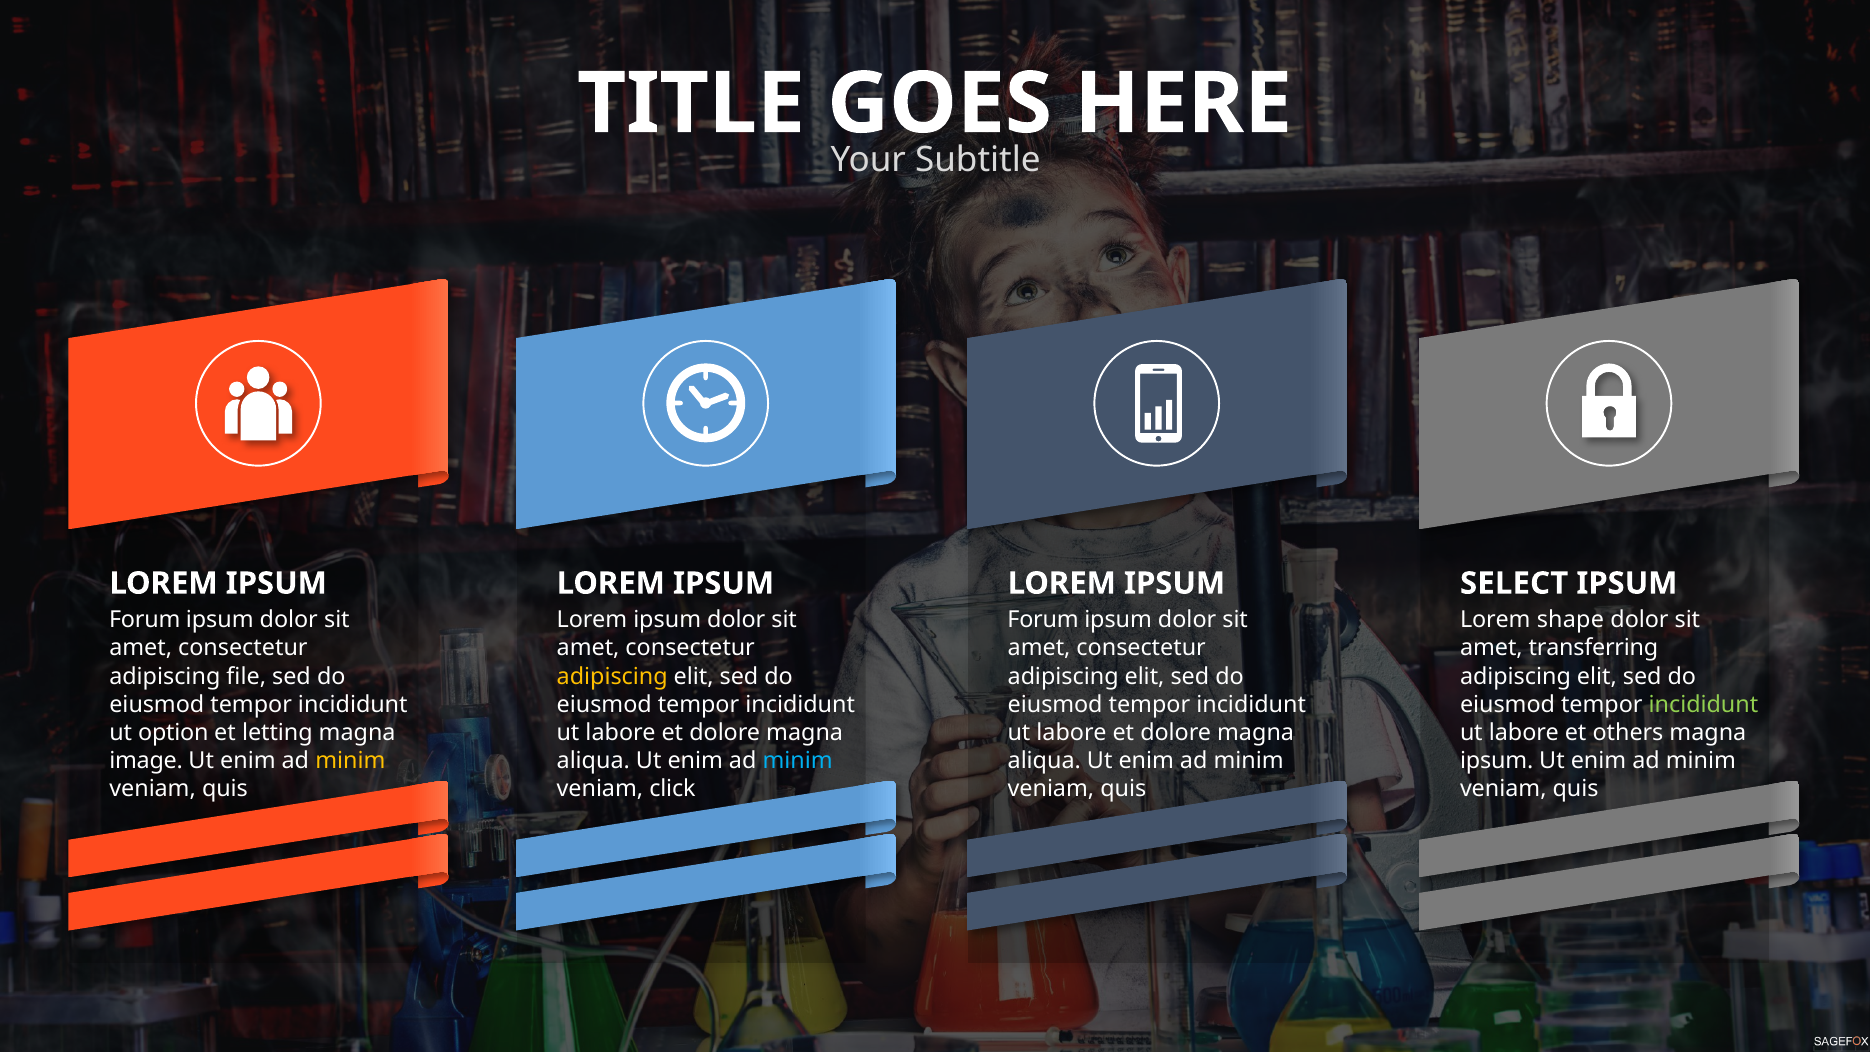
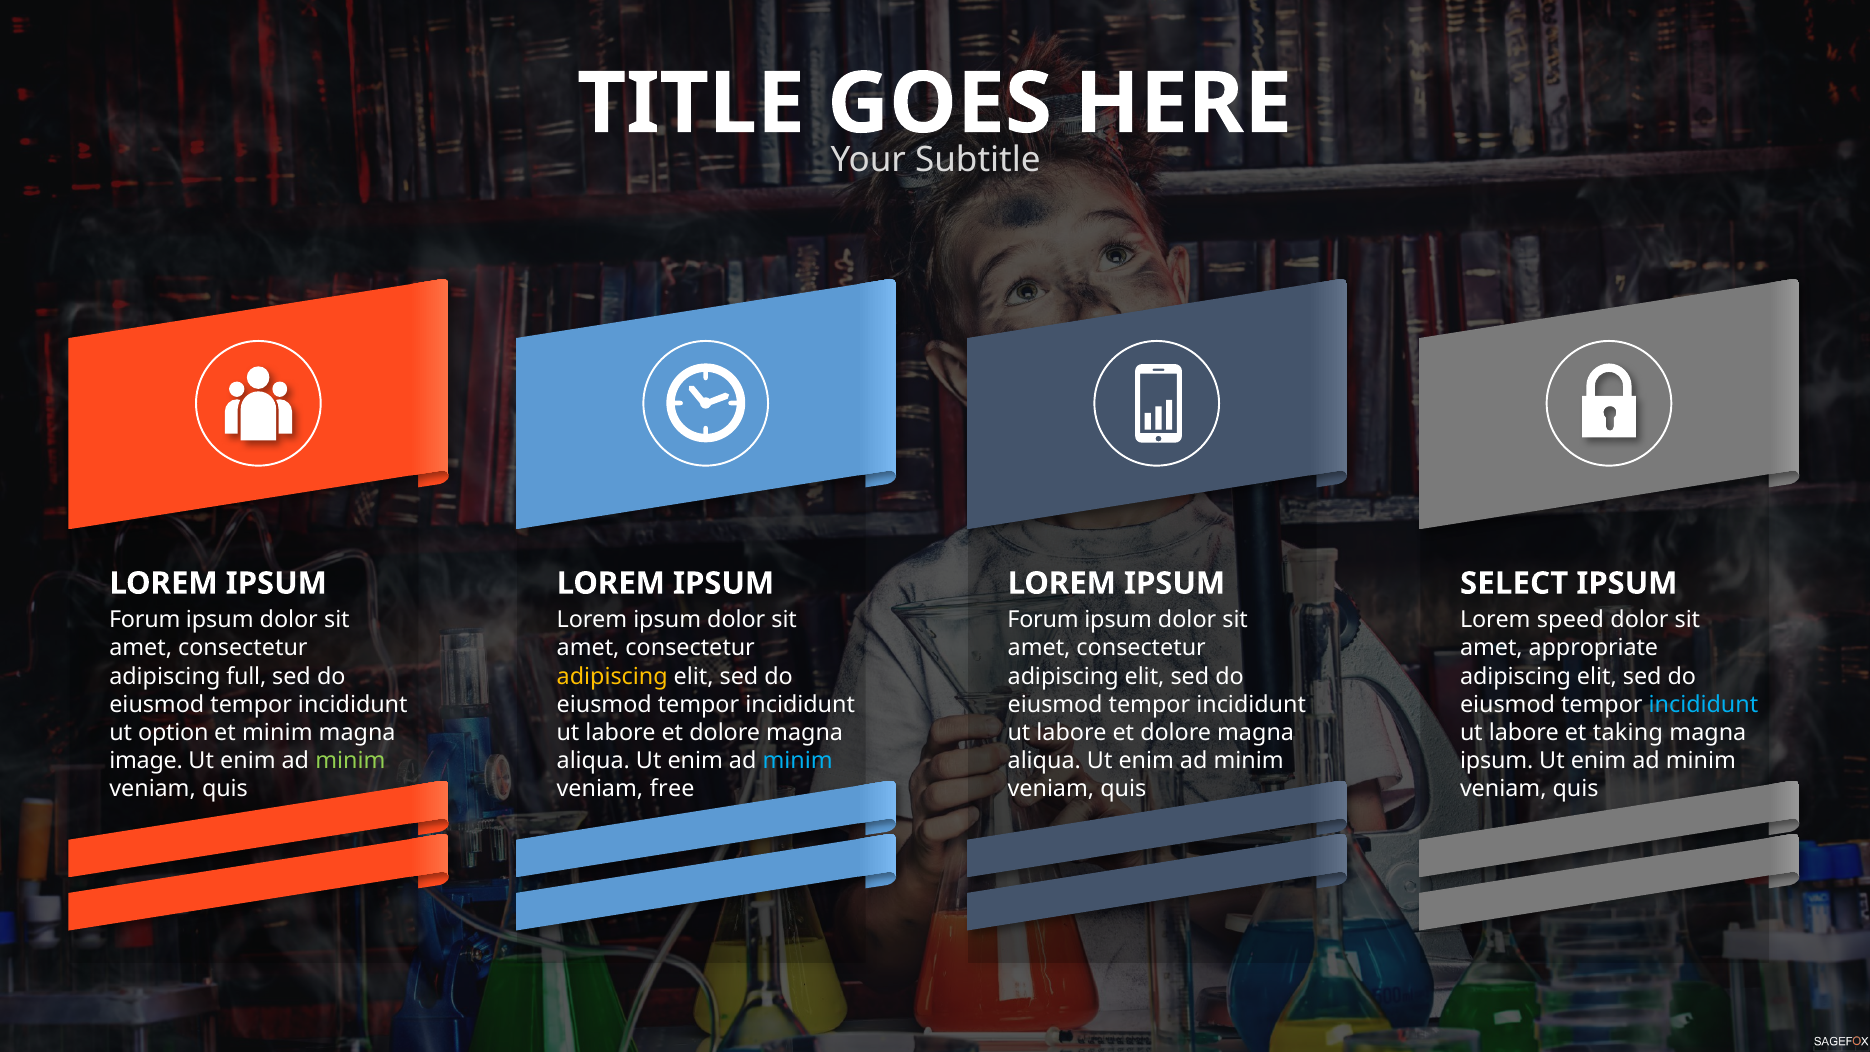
shape: shape -> speed
transferring: transferring -> appropriate
file: file -> full
incididunt at (1703, 704) colour: light green -> light blue
et letting: letting -> minim
others: others -> taking
minim at (350, 760) colour: yellow -> light green
click: click -> free
